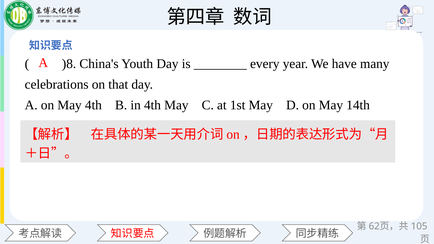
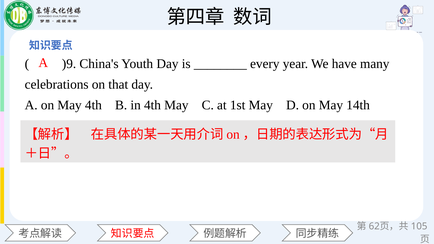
)8: )8 -> )9
